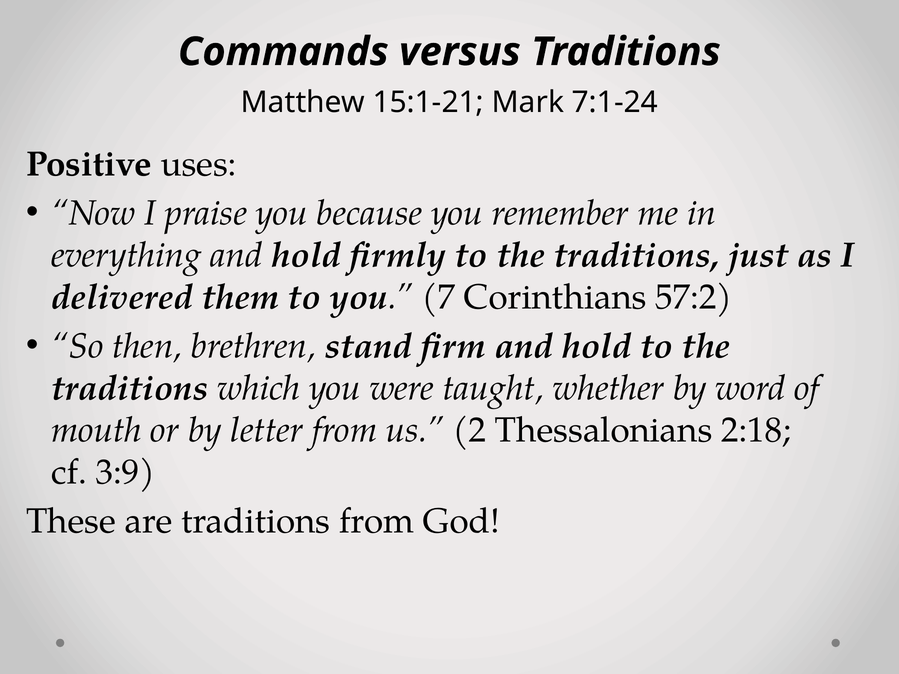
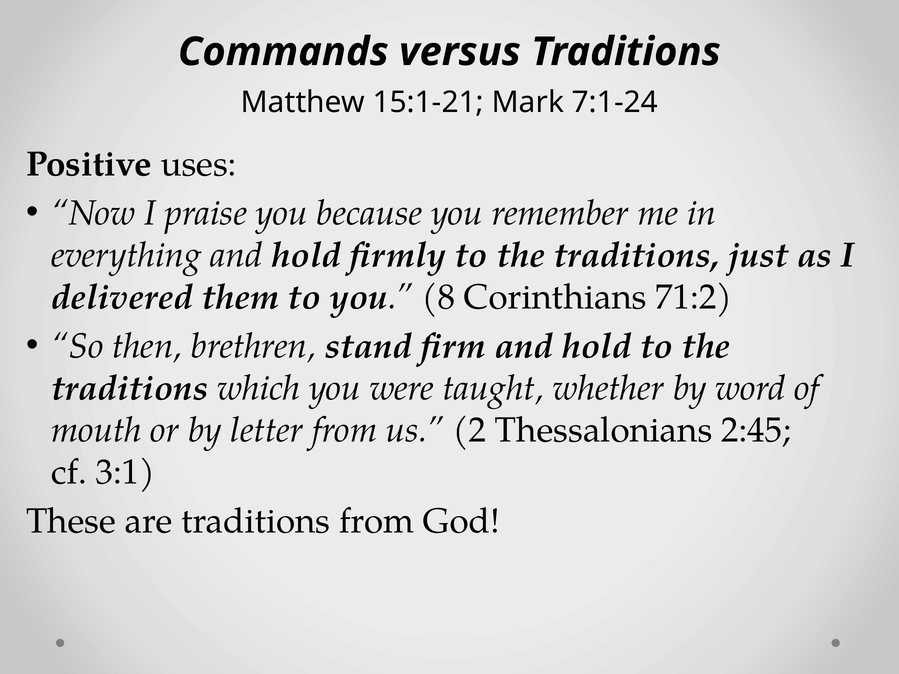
7: 7 -> 8
57:2: 57:2 -> 71:2
2:18: 2:18 -> 2:45
3:9: 3:9 -> 3:1
